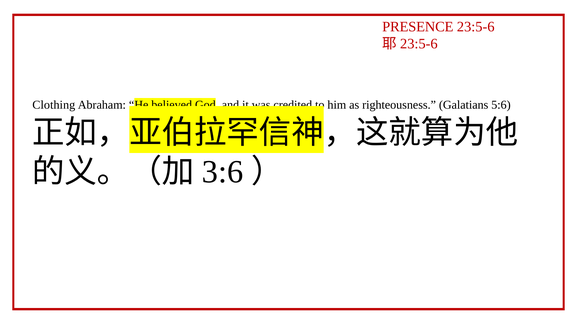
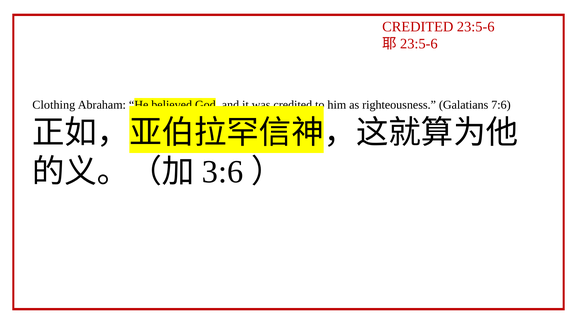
PRESENCE at (418, 27): PRESENCE -> CREDITED
5:6: 5:6 -> 7:6
